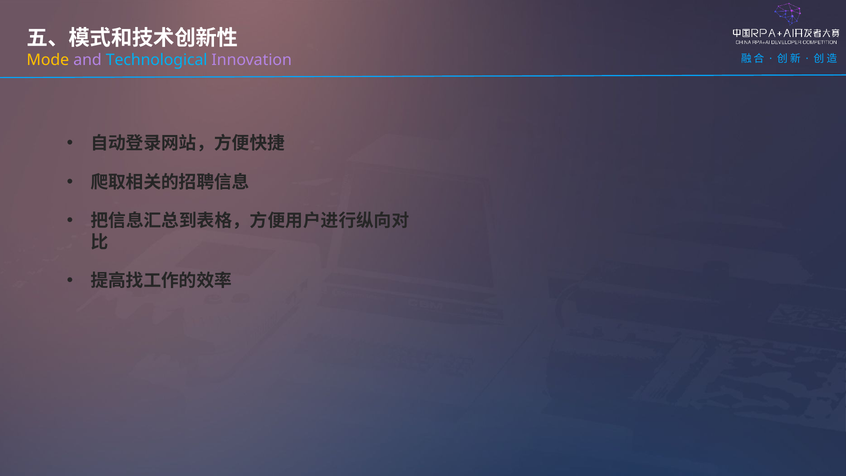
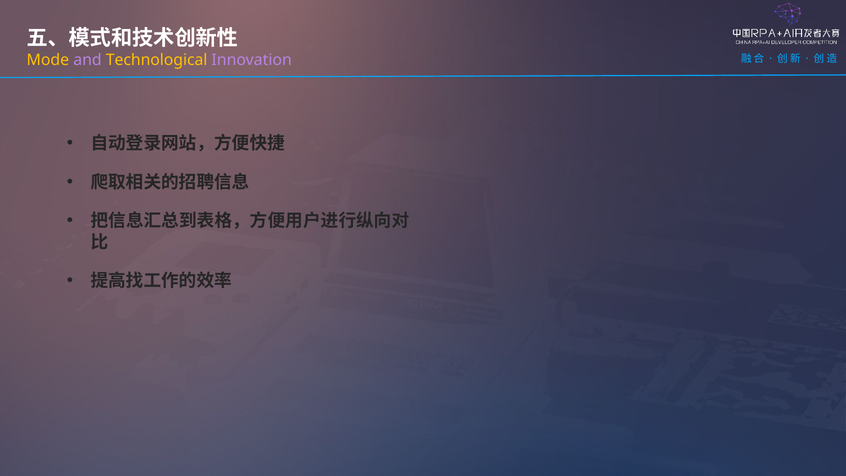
Technological colour: light blue -> yellow
